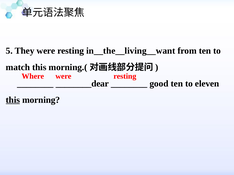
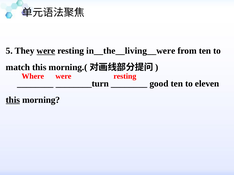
were at (46, 51) underline: none -> present
in__the__living__want: in__the__living__want -> in__the__living__were
________dear: ________dear -> ________turn
